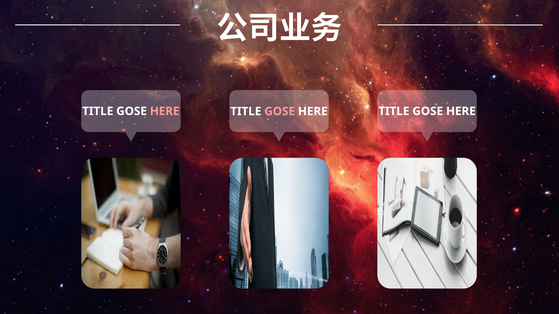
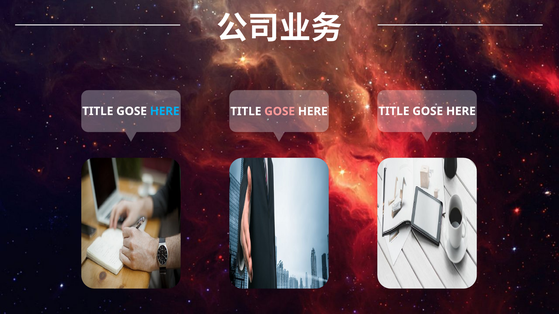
HERE at (165, 111) colour: pink -> light blue
